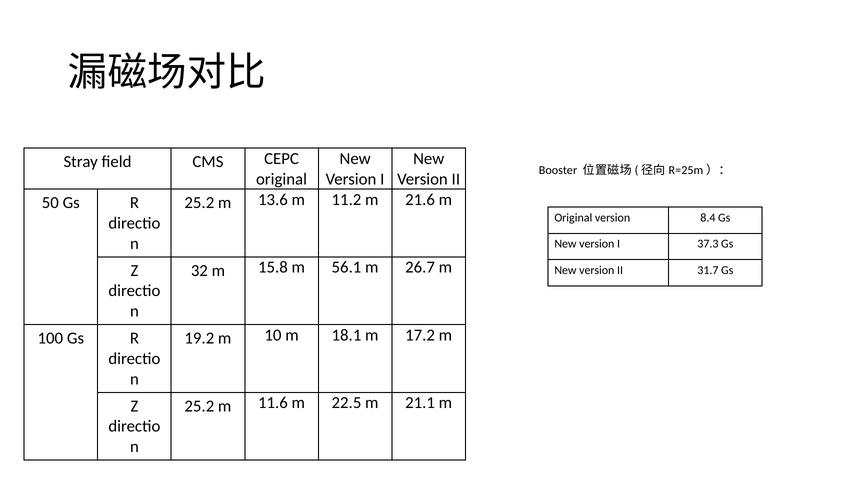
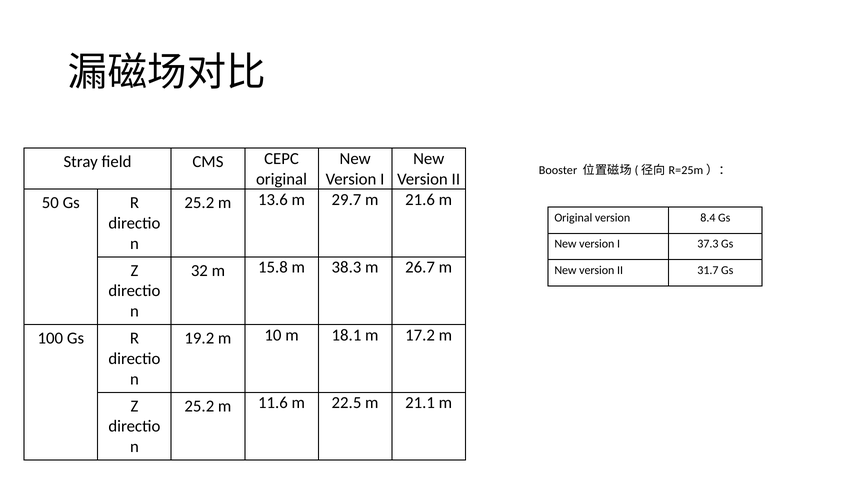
11.2: 11.2 -> 29.7
56.1: 56.1 -> 38.3
